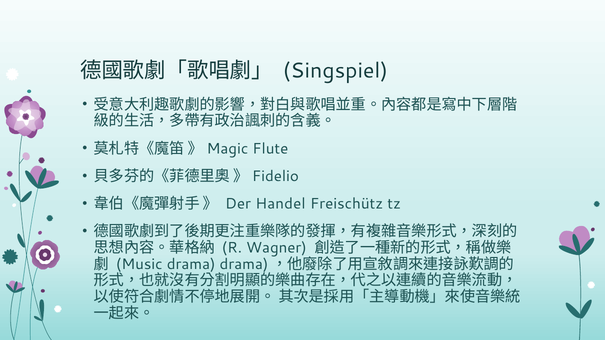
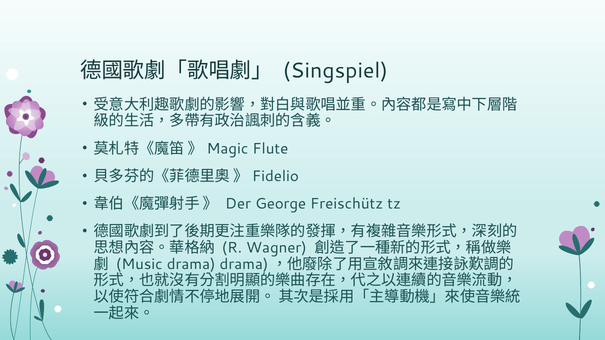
Handel: Handel -> George
